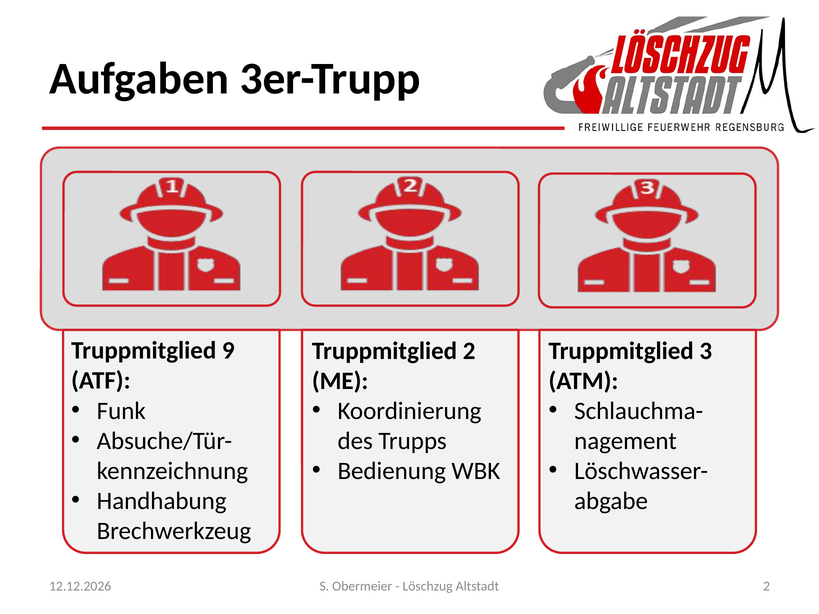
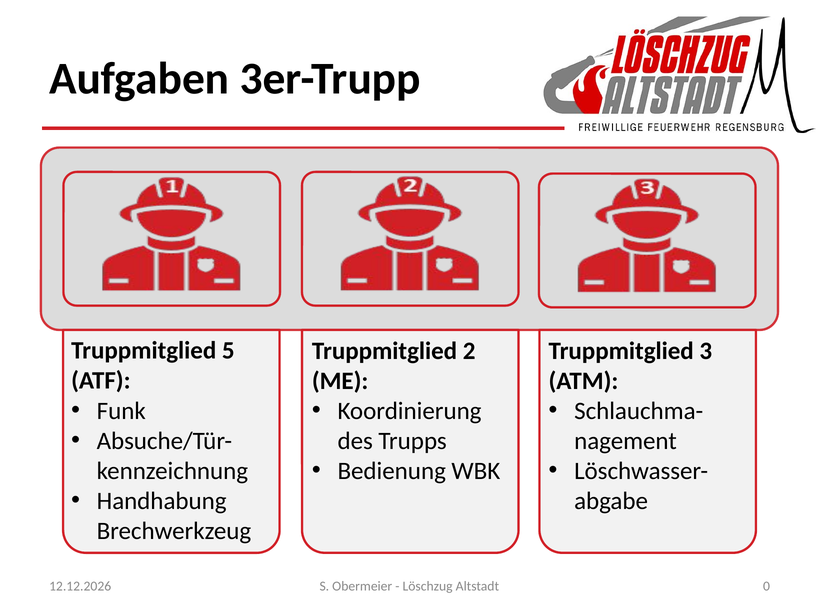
9: 9 -> 5
Altstadt 2: 2 -> 0
